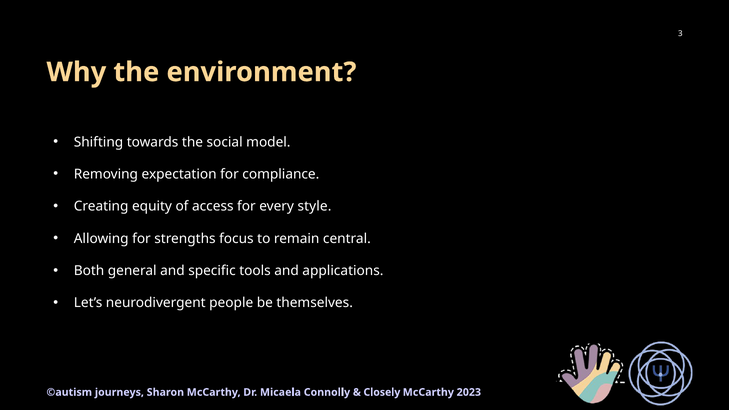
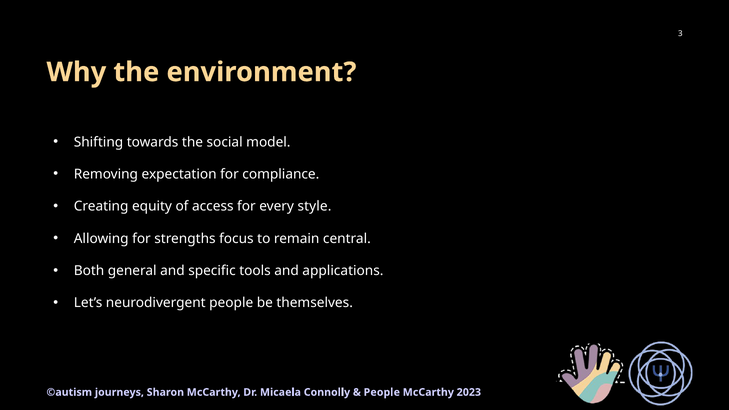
Closely at (382, 392): Closely -> People
